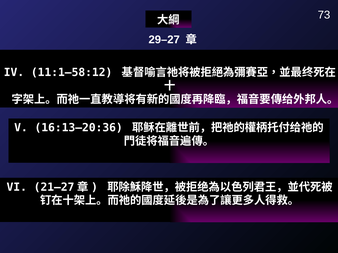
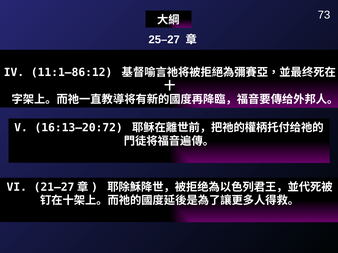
29–27: 29–27 -> 25–27
11:1–58:12: 11:1–58:12 -> 11:1–86:12
16:13–20:36: 16:13–20:36 -> 16:13–20:72
